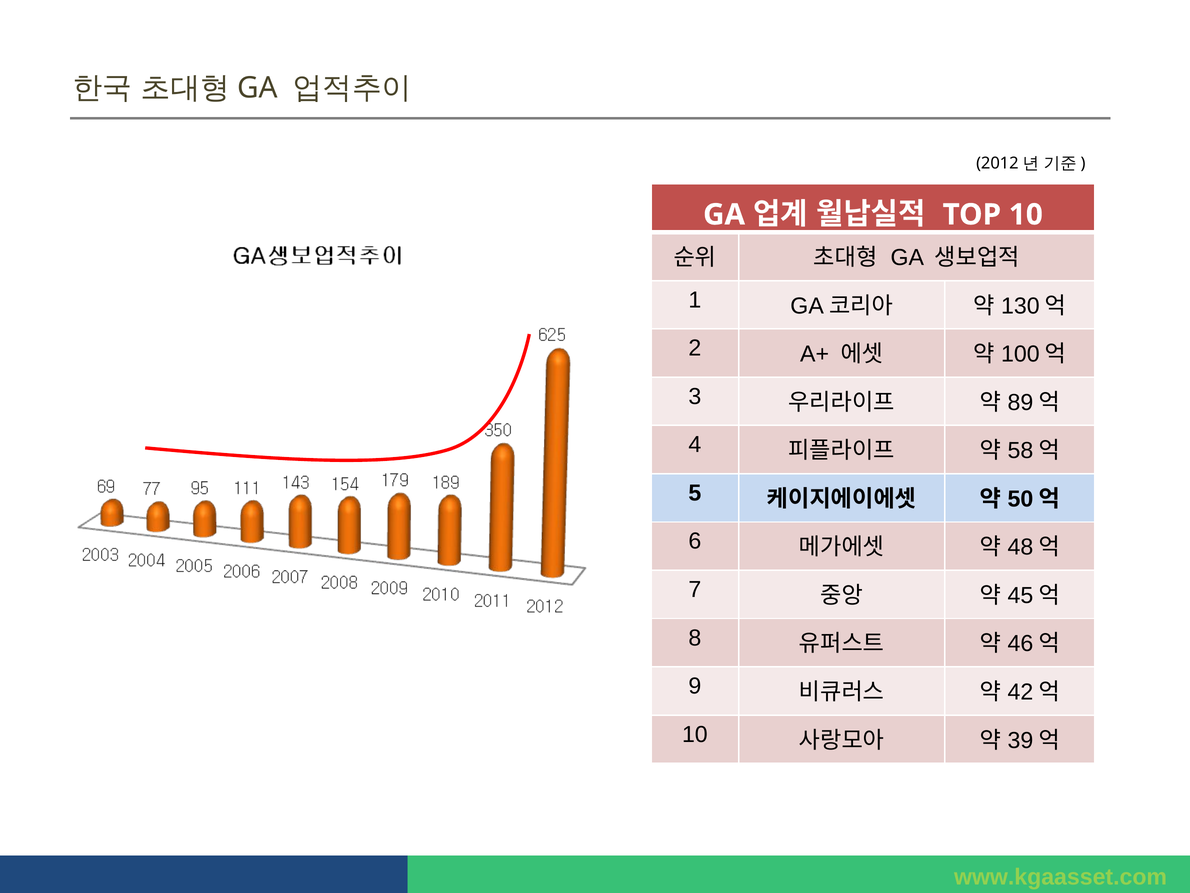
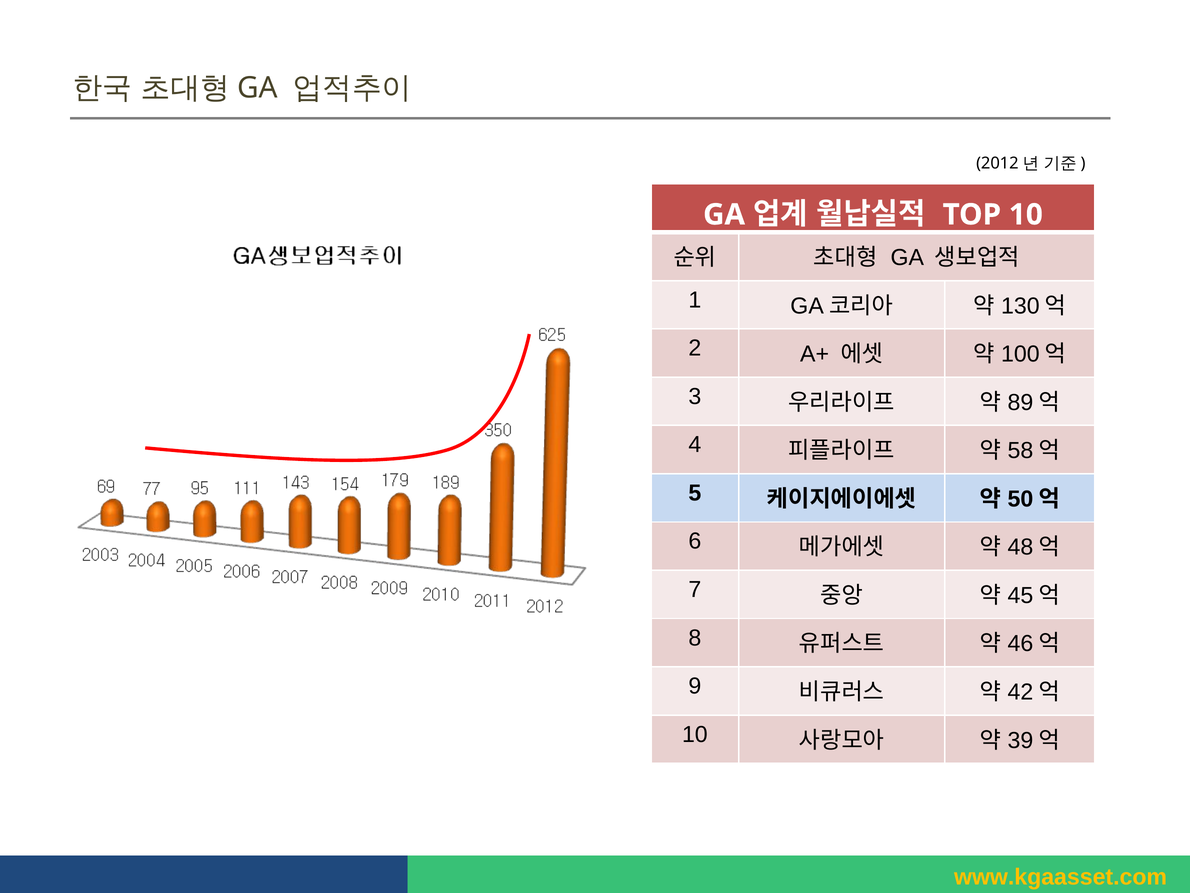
www.kgaasset.com colour: light green -> yellow
